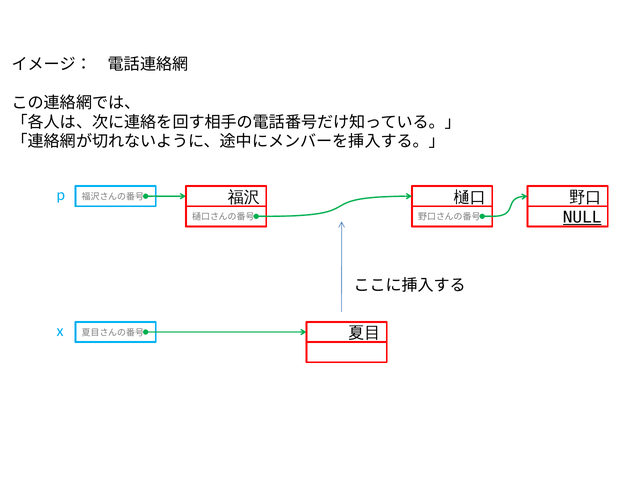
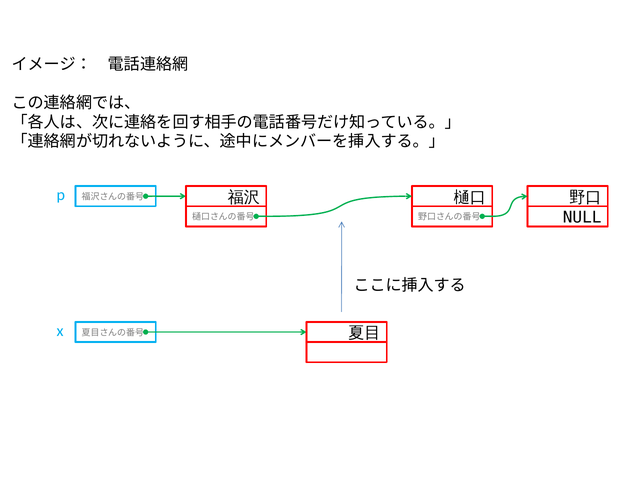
NULL underline: present -> none
